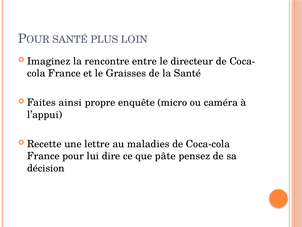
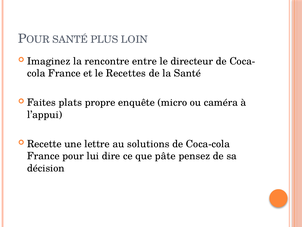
Graisses: Graisses -> Recettes
ainsi: ainsi -> plats
maladies: maladies -> solutions
